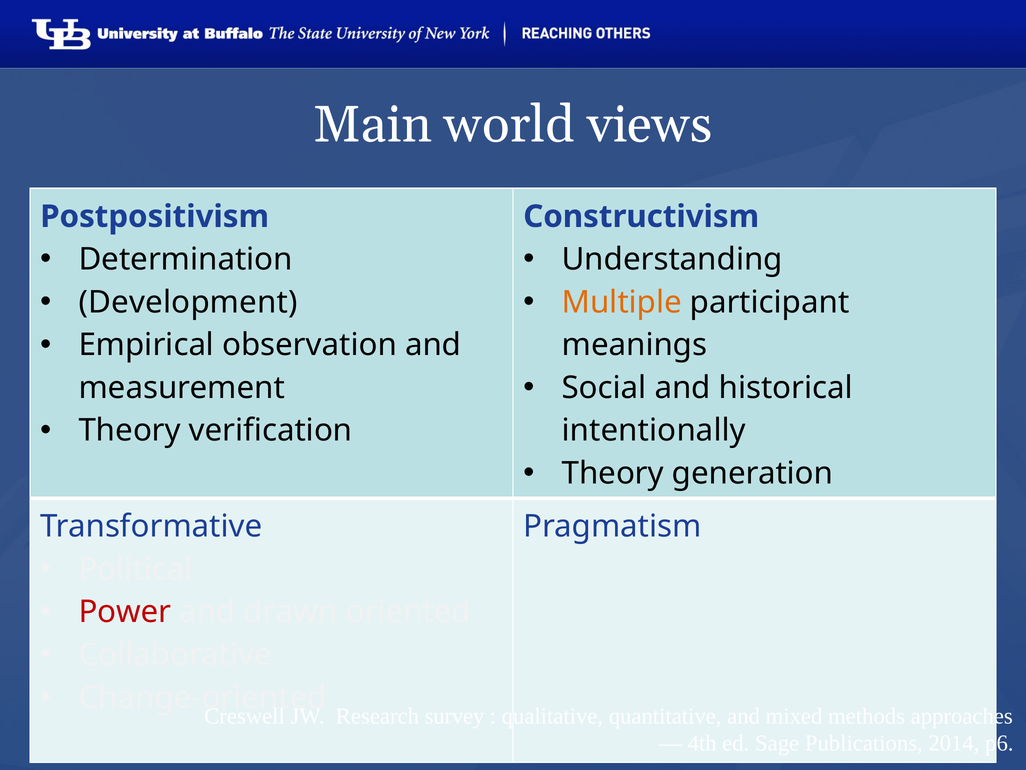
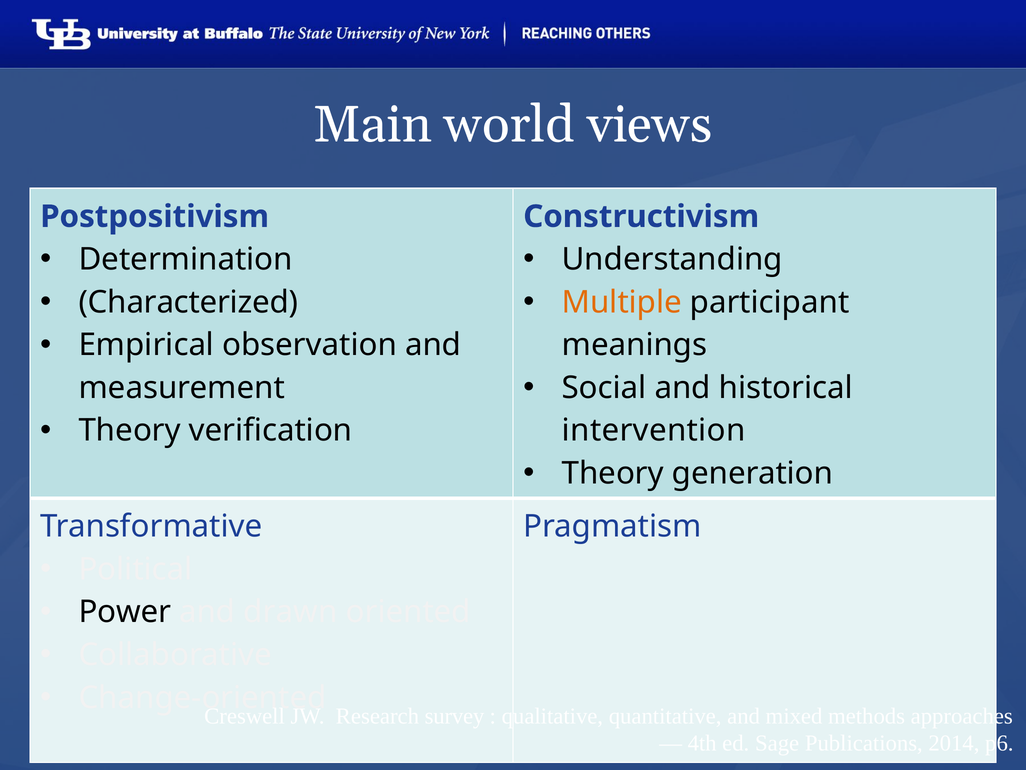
Development: Development -> Characterized
intentionally: intentionally -> intervention
Power colour: red -> black
